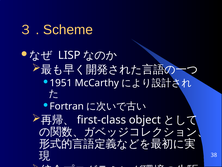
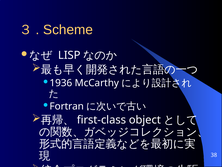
1951: 1951 -> 1936
